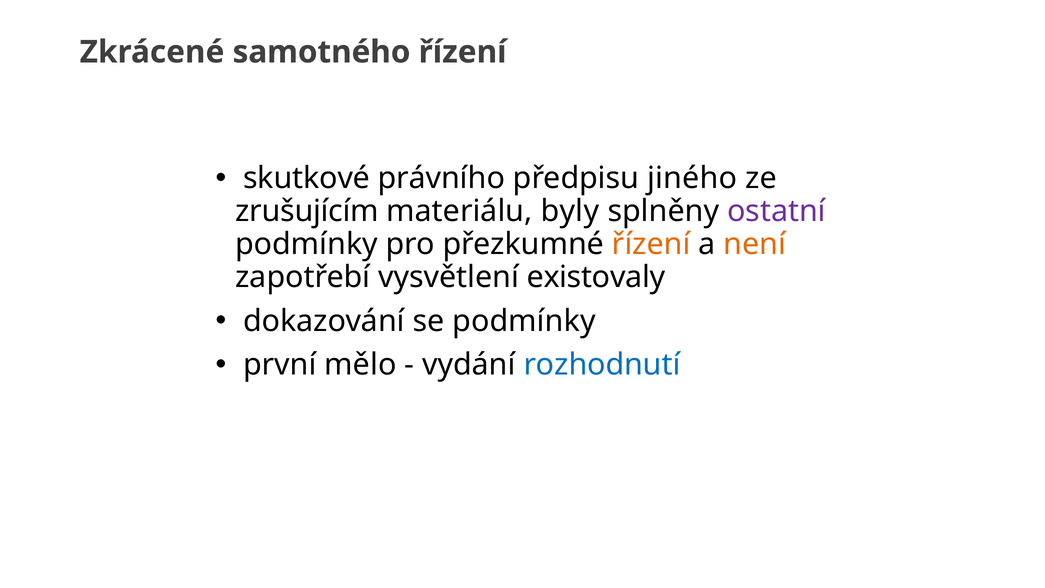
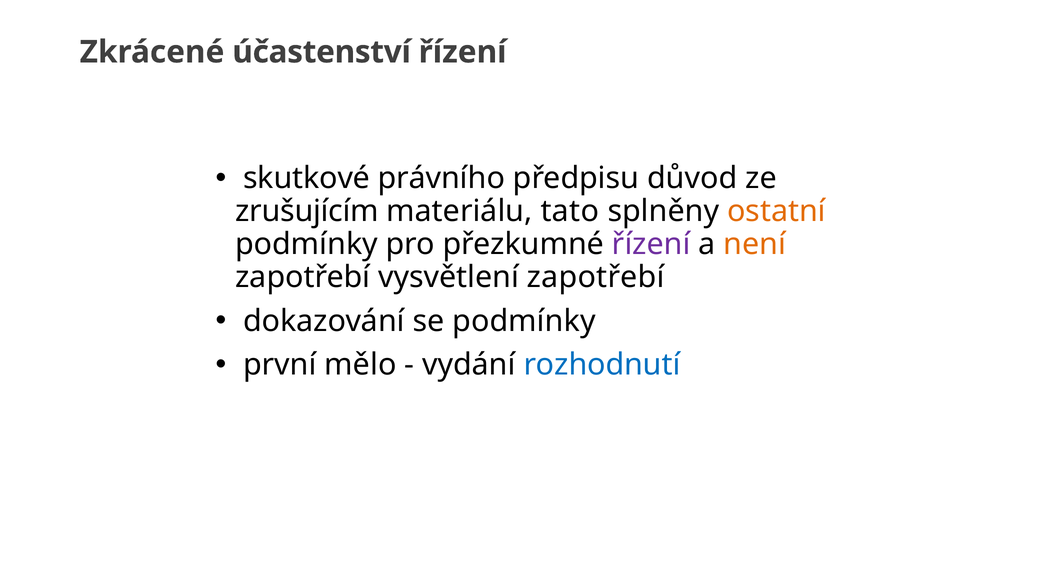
samotného: samotného -> účastenství
jiného: jiného -> důvod
byly: byly -> tato
ostatní colour: purple -> orange
řízení at (651, 244) colour: orange -> purple
vysvětlení existovaly: existovaly -> zapotřebí
